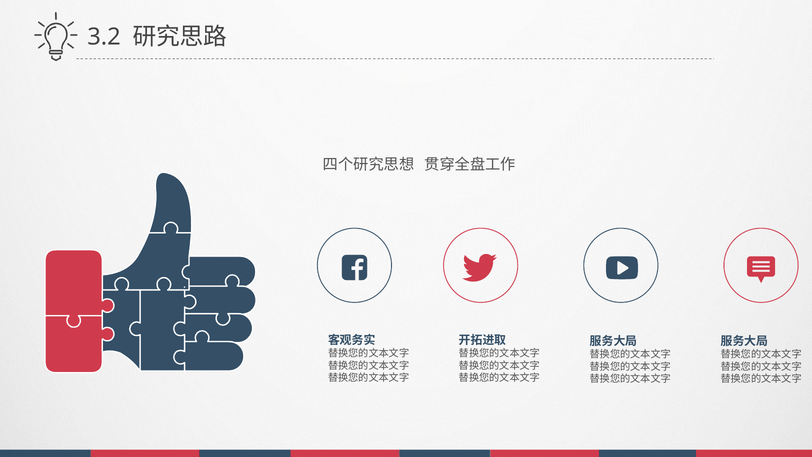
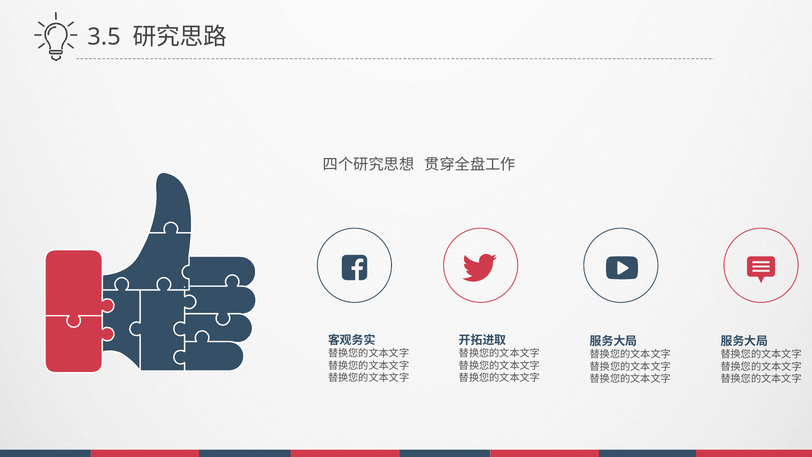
3.2: 3.2 -> 3.5
